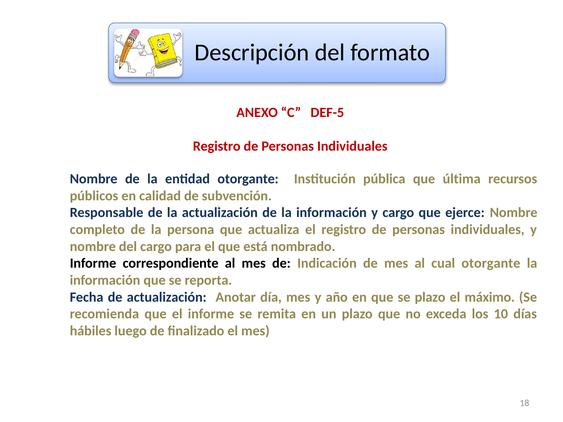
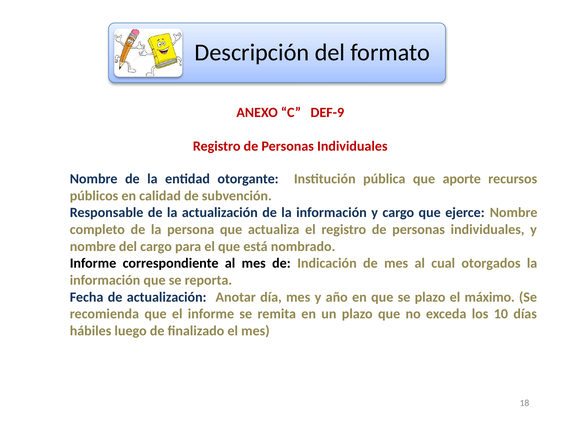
DEF-5: DEF-5 -> DEF-9
última: última -> aporte
cual otorgante: otorgante -> otorgados
